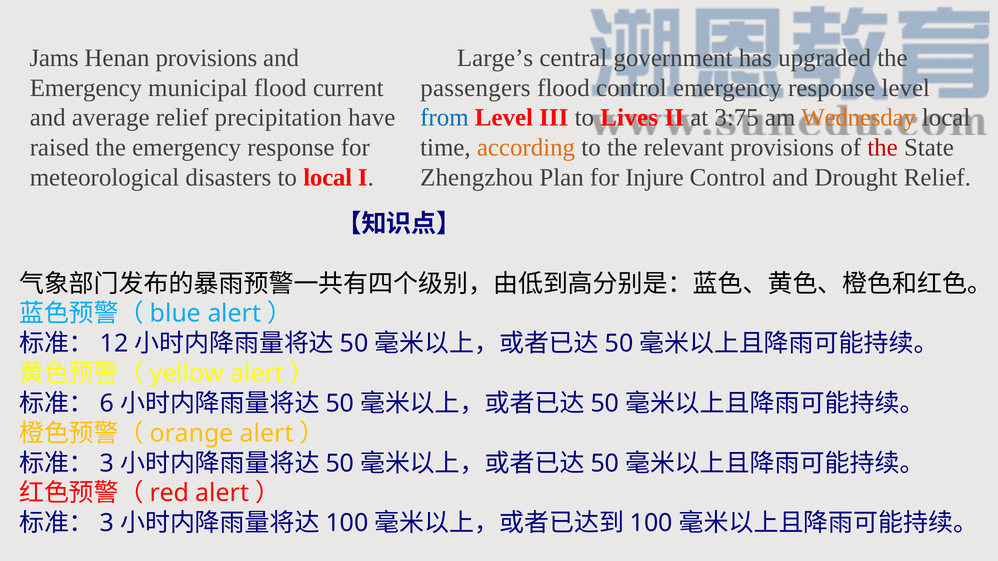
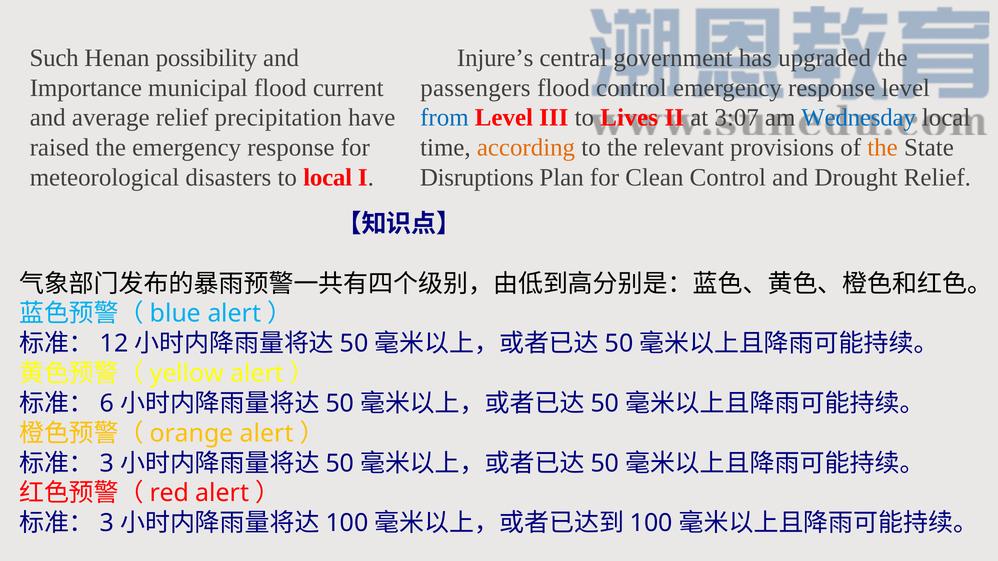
Jams: Jams -> Such
Henan provisions: provisions -> possibility
Large’s: Large’s -> Injure’s
Emergency at (86, 88): Emergency -> Importance
3:75: 3:75 -> 3:07
Wednesday colour: orange -> blue
the at (882, 148) colour: red -> orange
Zhengzhou: Zhengzhou -> Disruptions
Injure: Injure -> Clean
